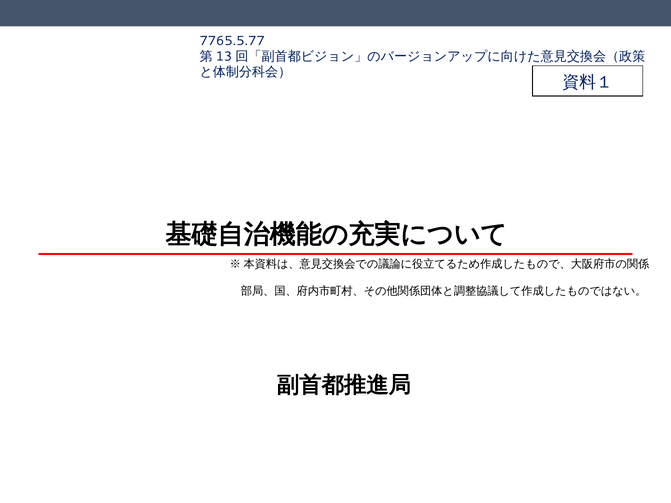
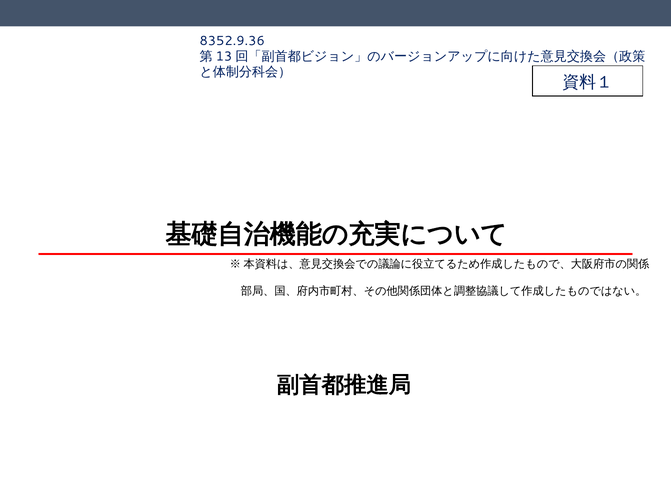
7765.5.77: 7765.5.77 -> 8352.9.36
